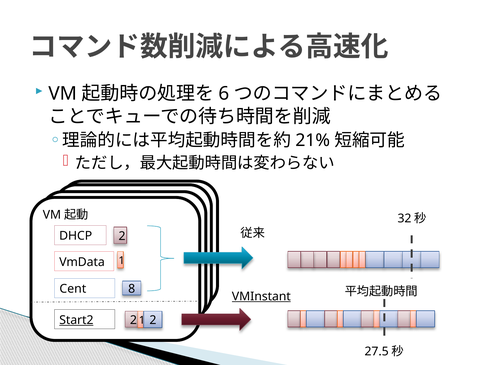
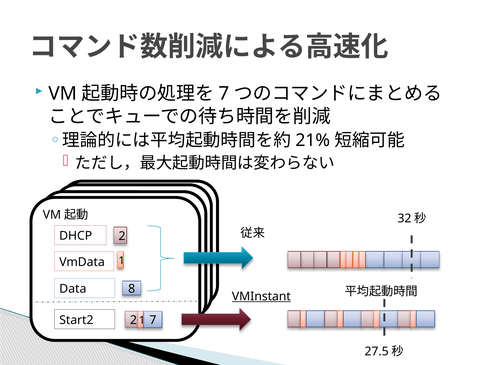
6 at (224, 94): 6 -> 7
Cent: Cent -> Data
Start2 underline: present -> none
2 at (153, 321): 2 -> 7
